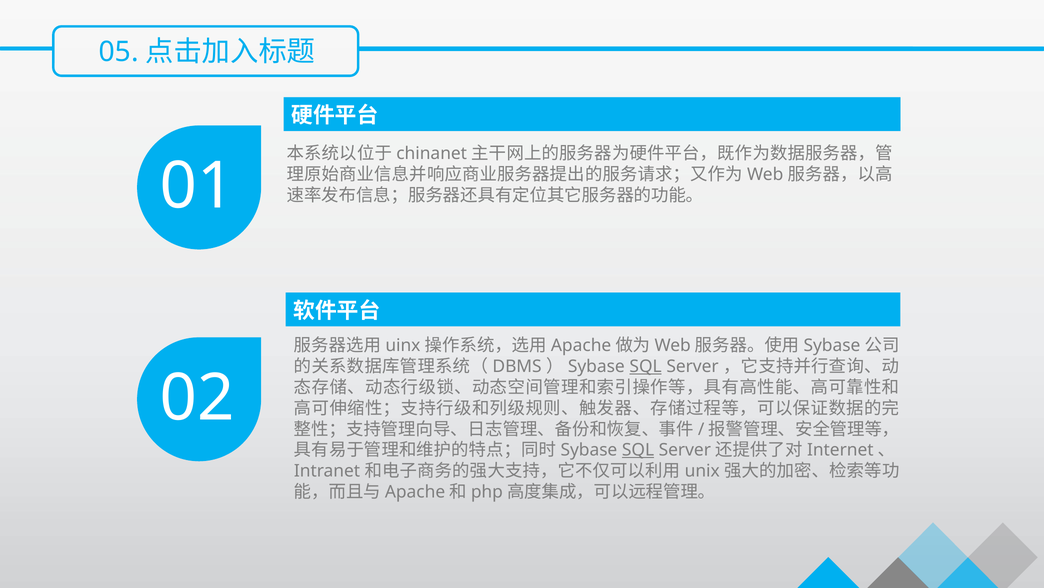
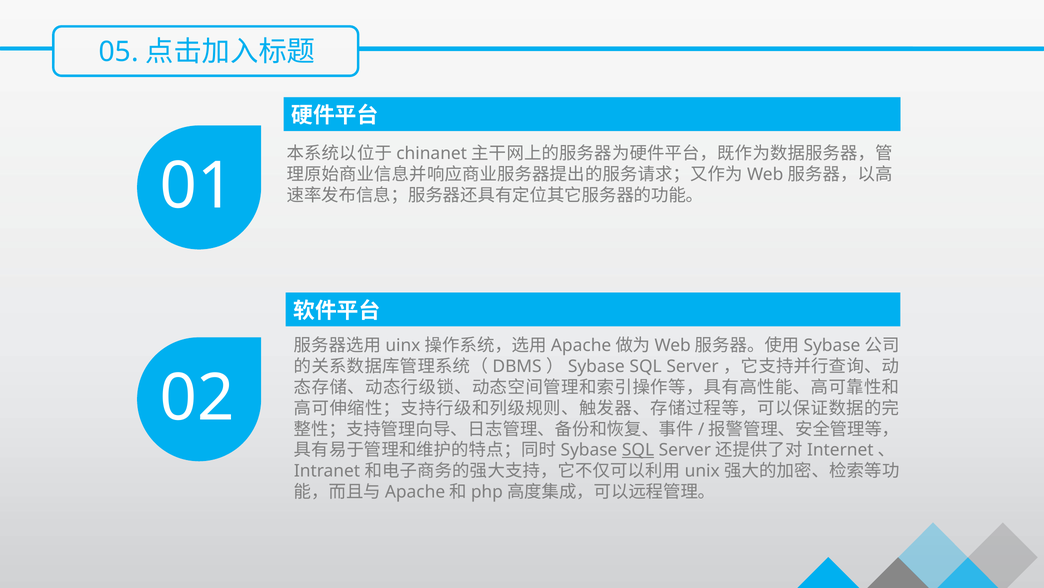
SQL at (646, 366) underline: present -> none
